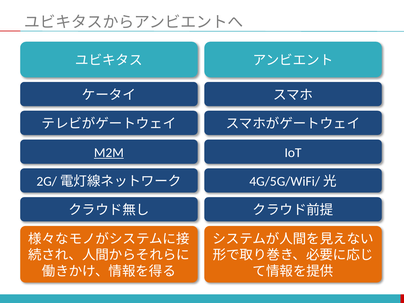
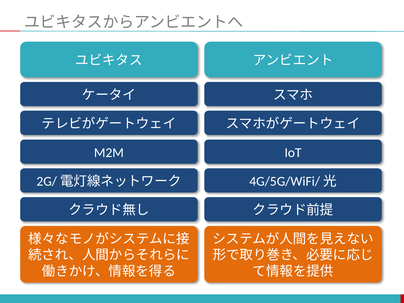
M2M underline: present -> none
